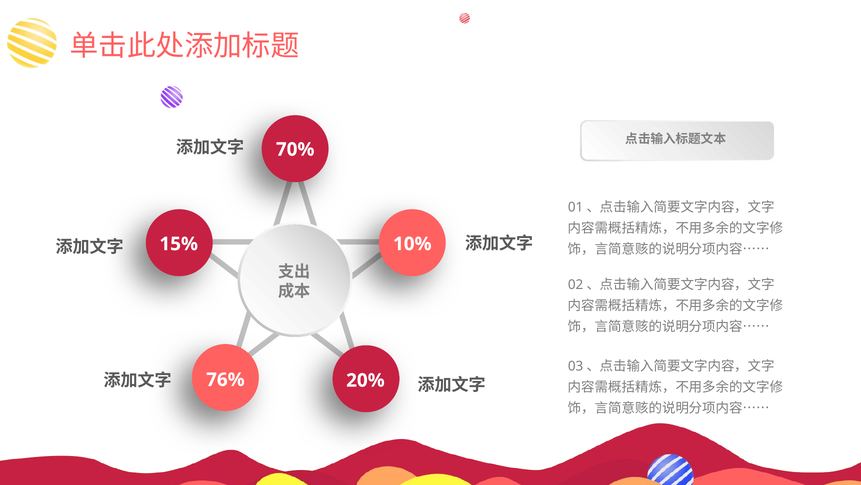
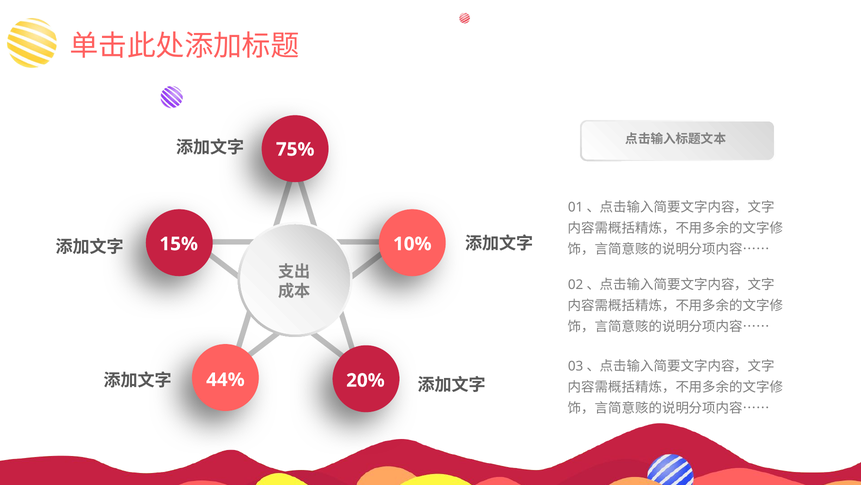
70%: 70% -> 75%
76%: 76% -> 44%
